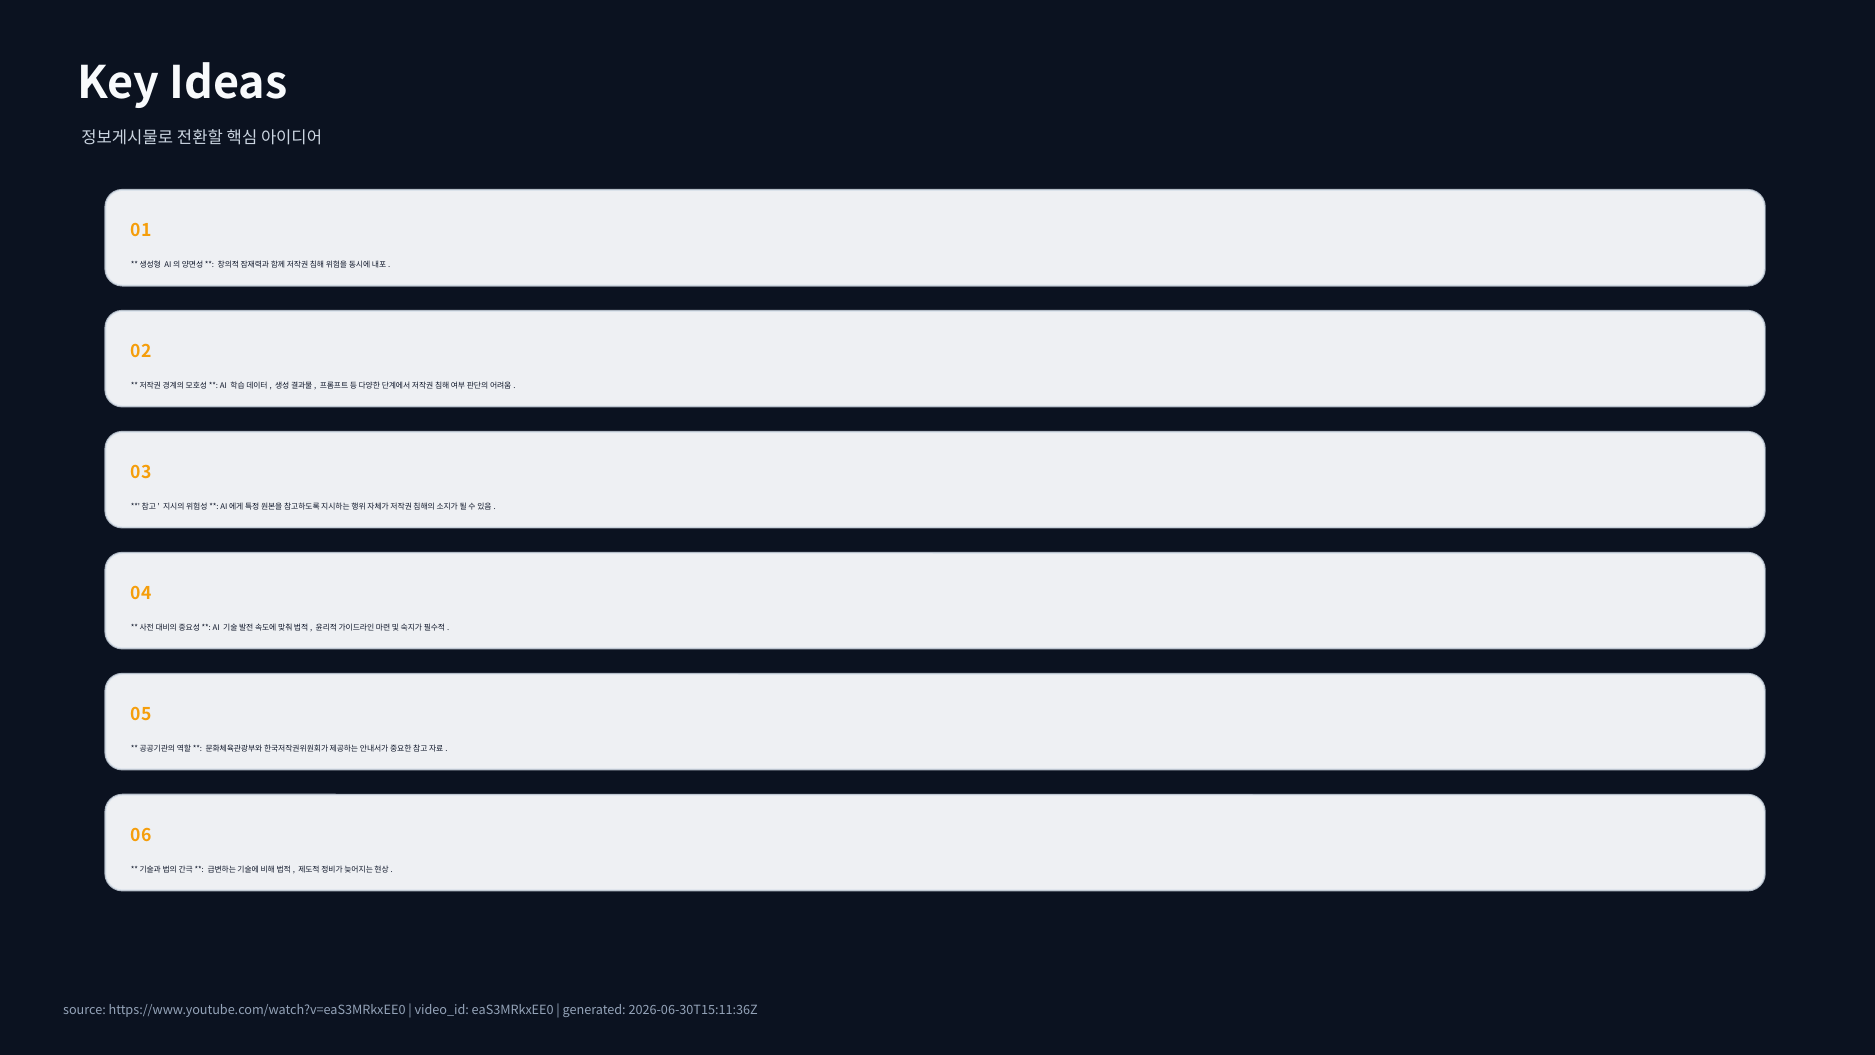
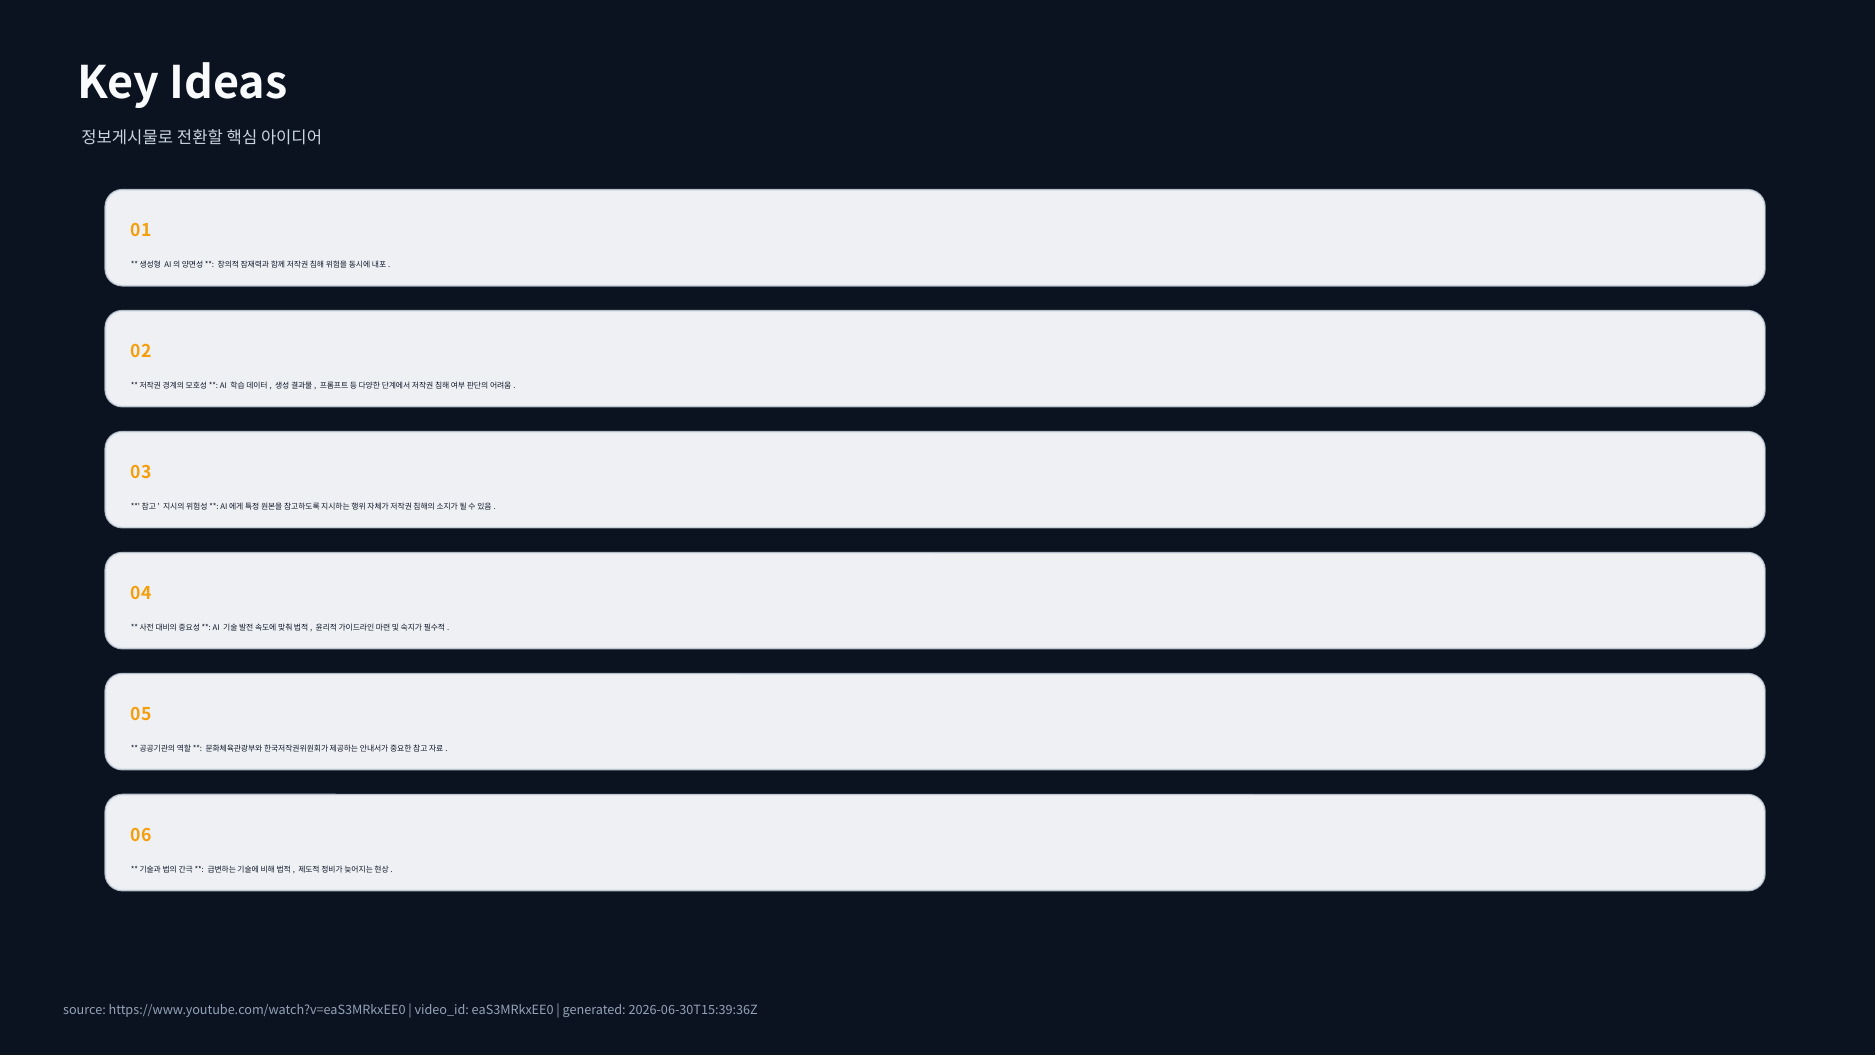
2026-06-30T15:11:36Z: 2026-06-30T15:11:36Z -> 2026-06-30T15:39:36Z
